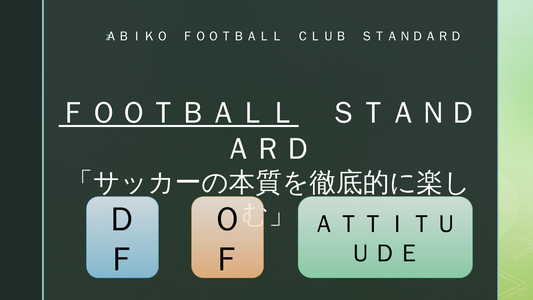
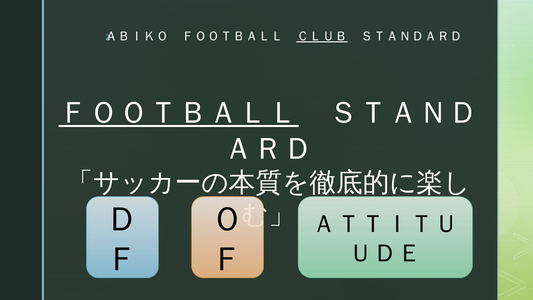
ＣＬＵＢ underline: none -> present
